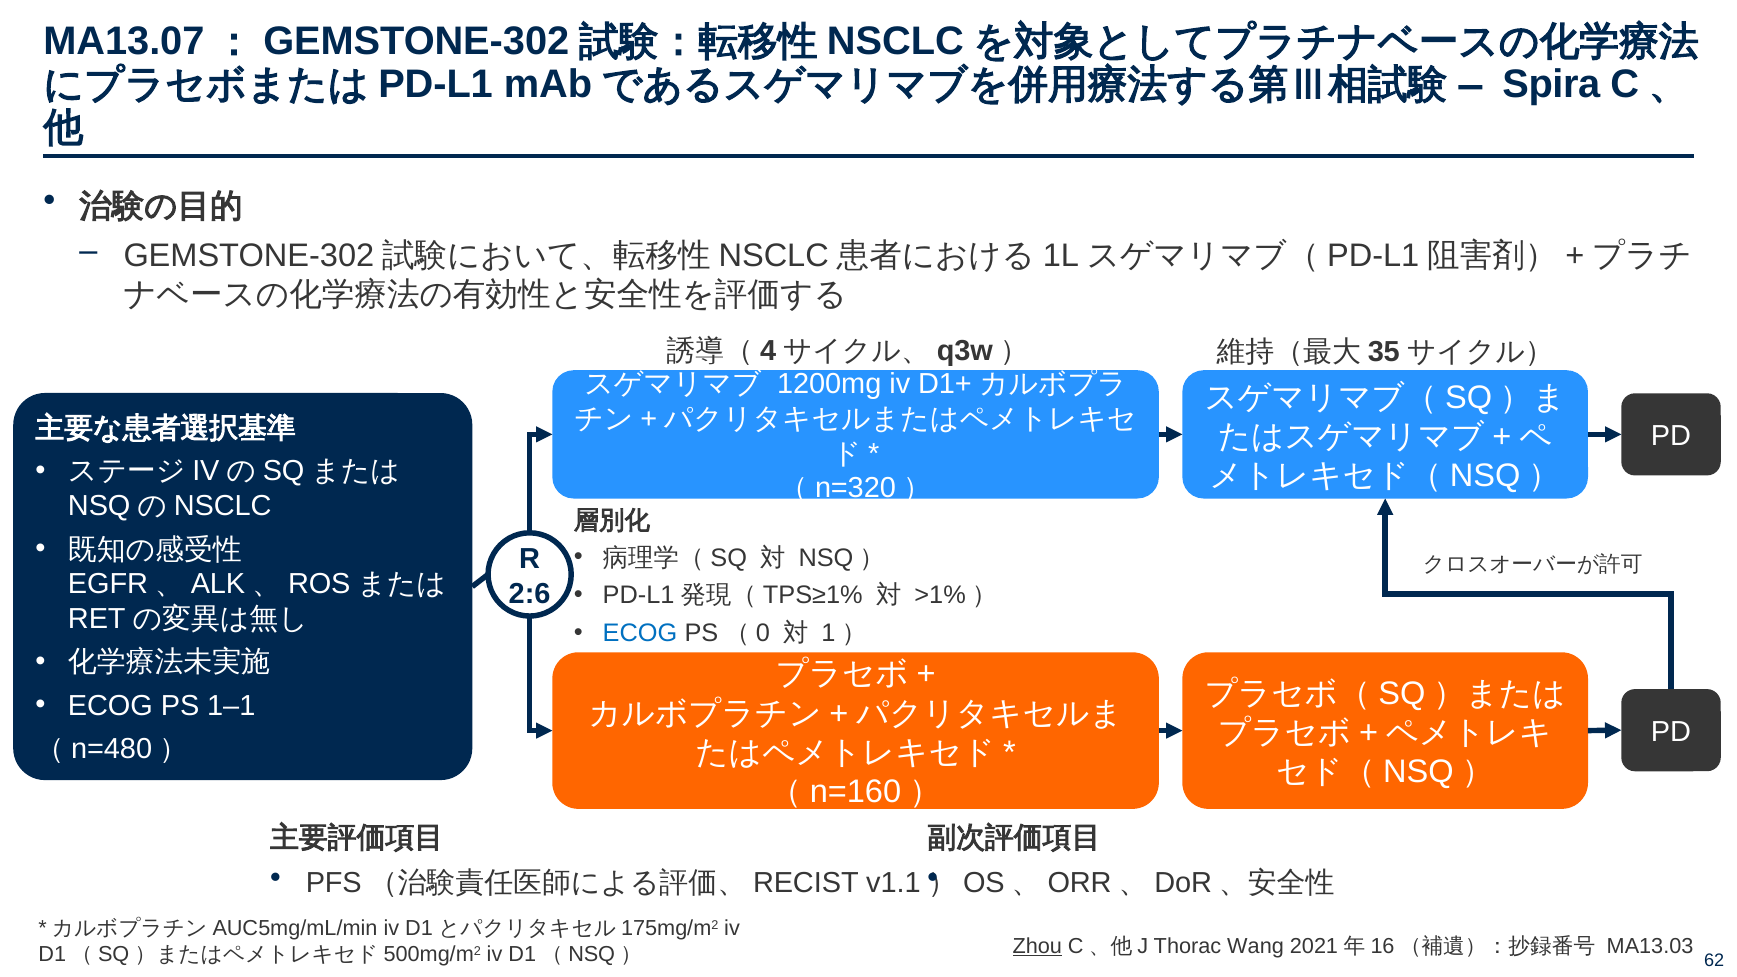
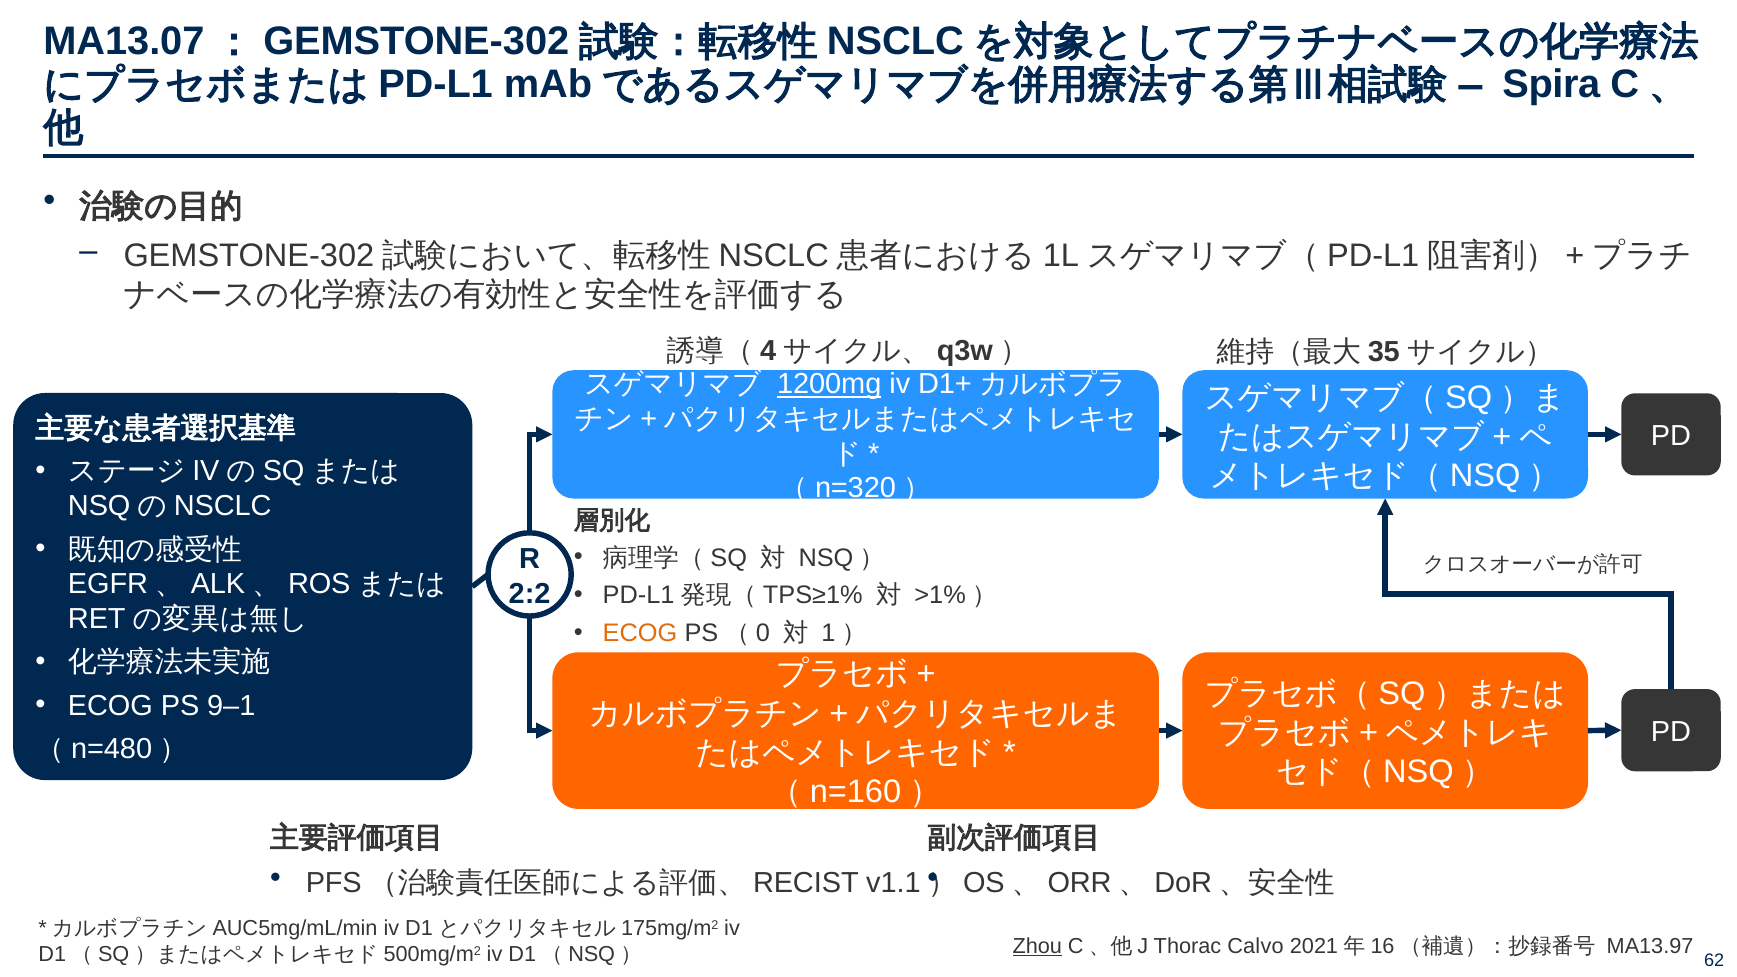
1200mg underline: none -> present
2:6: 2:6 -> 2:2
ECOG at (640, 633) colour: blue -> orange
1–1: 1–1 -> 9–1
Wang: Wang -> Calvo
MA13.03: MA13.03 -> MA13.97
